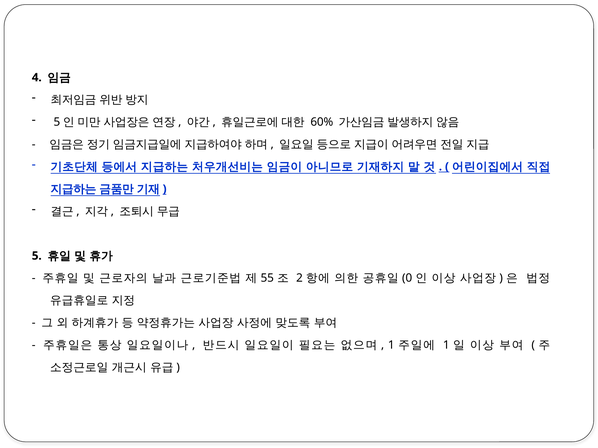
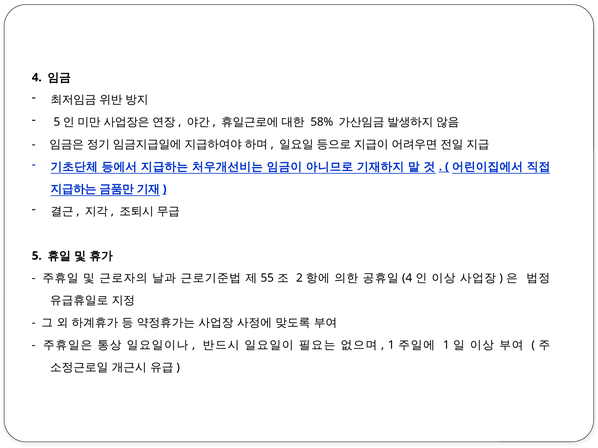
60%: 60% -> 58%
0 at (407, 278): 0 -> 4
